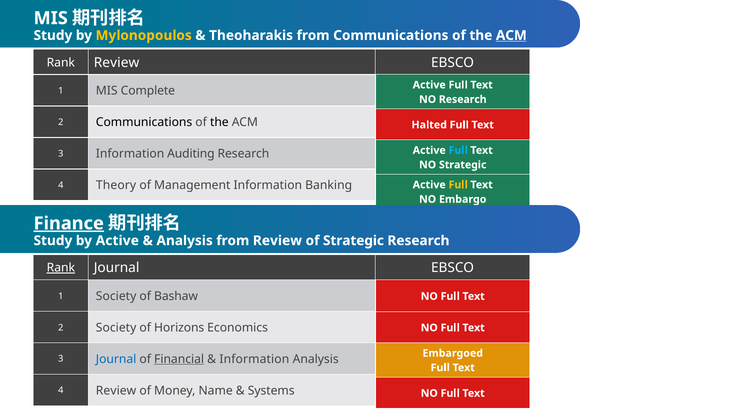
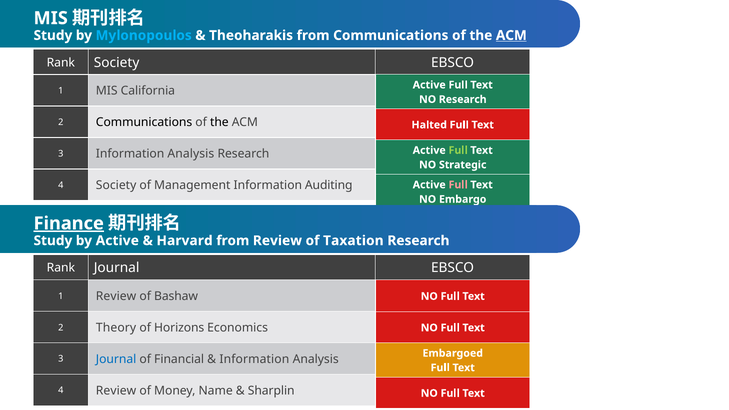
Mylonopoulos colour: yellow -> light blue
Rank Review: Review -> Society
Complete: Complete -> California
Full at (458, 150) colour: light blue -> light green
3 Information Auditing: Auditing -> Analysis
4 Theory: Theory -> Society
Banking: Banking -> Auditing
Full at (458, 185) colour: yellow -> pink
Analysis at (185, 241): Analysis -> Harvard
of Strategic: Strategic -> Taxation
Rank at (61, 268) underline: present -> none
1 Society: Society -> Review
2 Society: Society -> Theory
Financial underline: present -> none
Systems: Systems -> Sharplin
